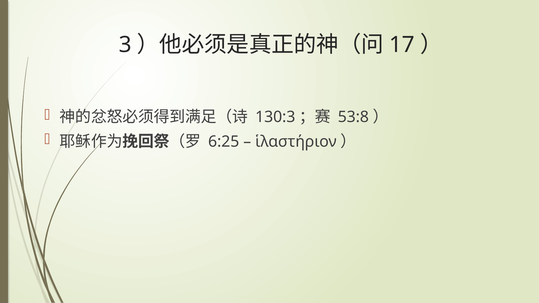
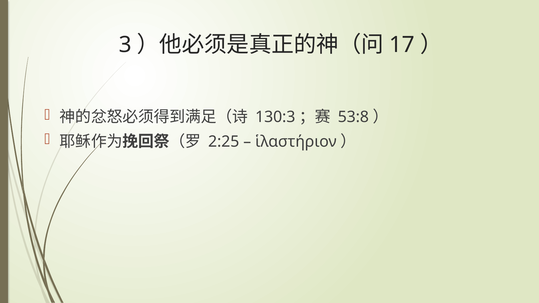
6:25: 6:25 -> 2:25
